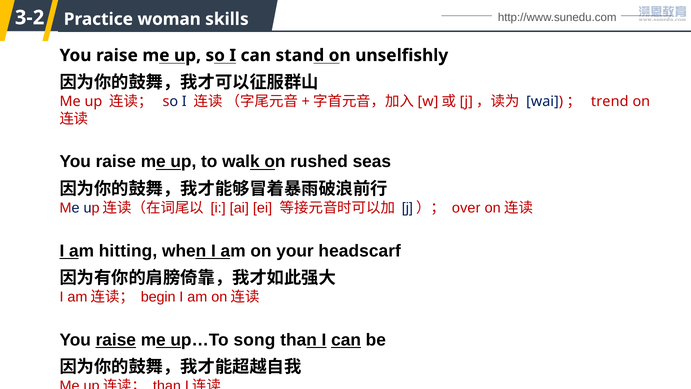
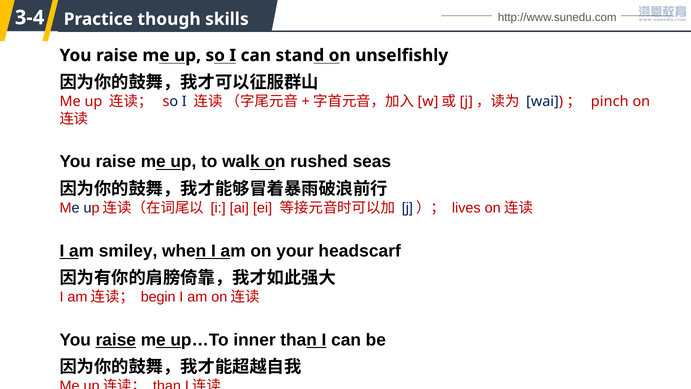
3-2: 3-2 -> 3-4
woman: woman -> though
trend: trend -> pinch
over: over -> lives
hitting: hitting -> smiley
song: song -> inner
can at (346, 340) underline: present -> none
